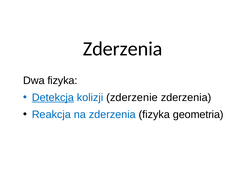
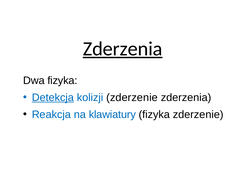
Zderzenia at (123, 49) underline: none -> present
na zderzenia: zderzenia -> klawiatury
fizyka geometria: geometria -> zderzenie
